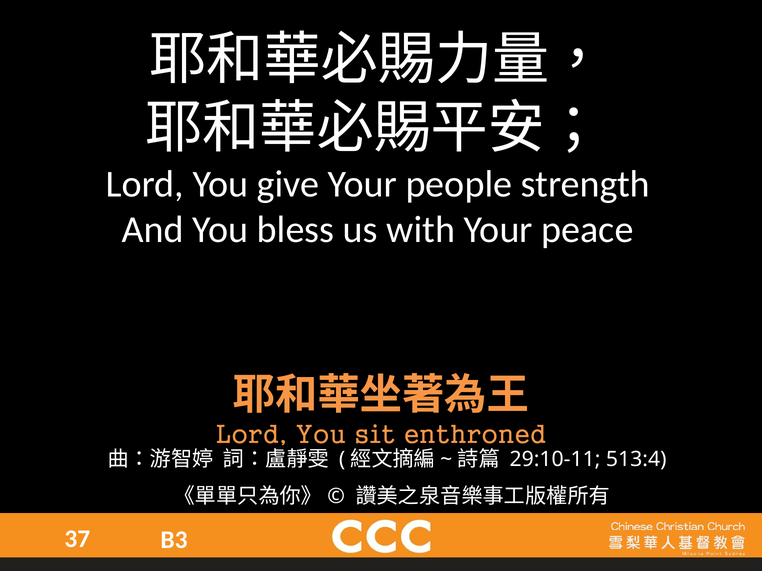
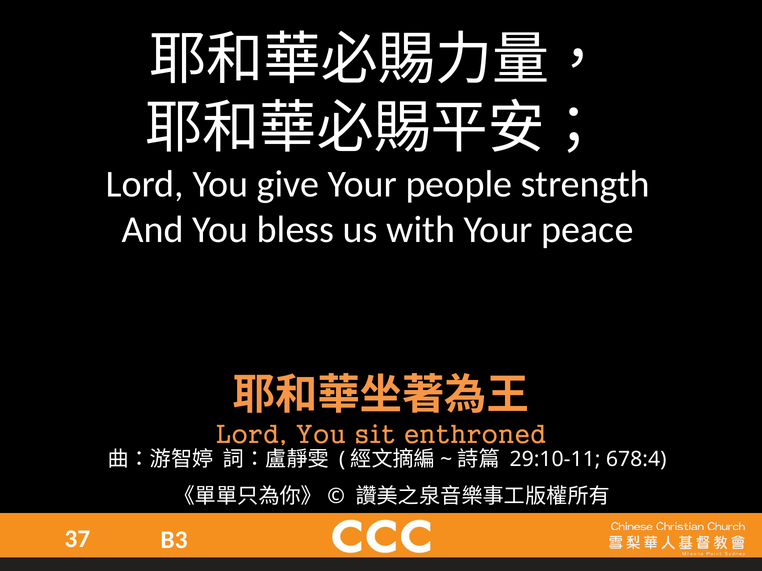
513:4: 513:4 -> 678:4
